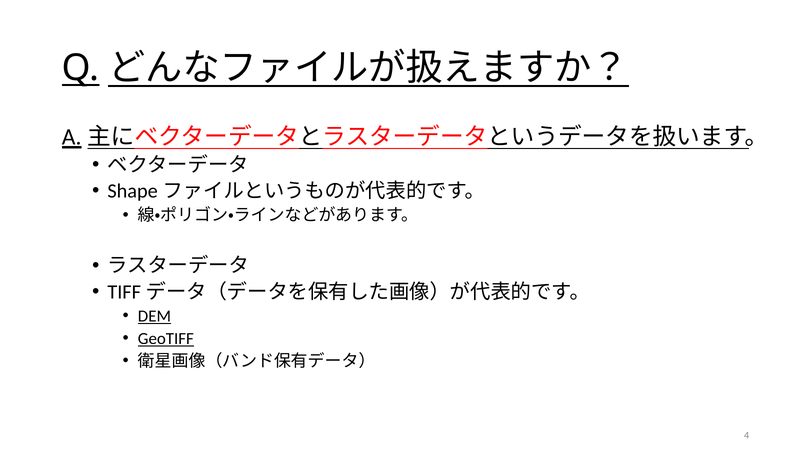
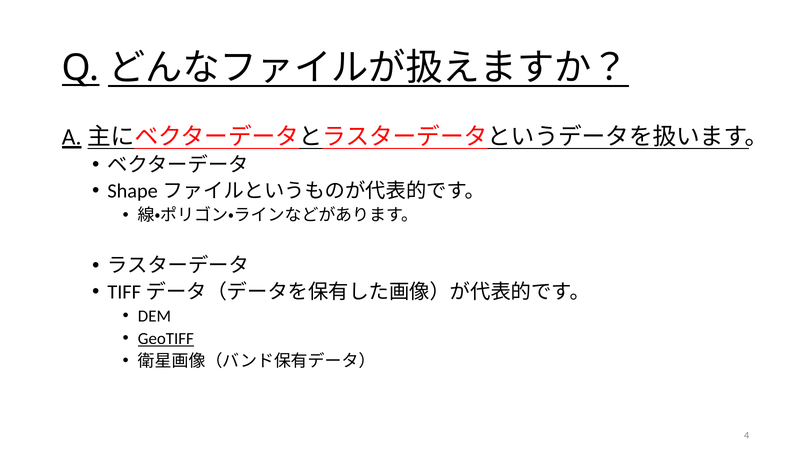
DEM underline: present -> none
